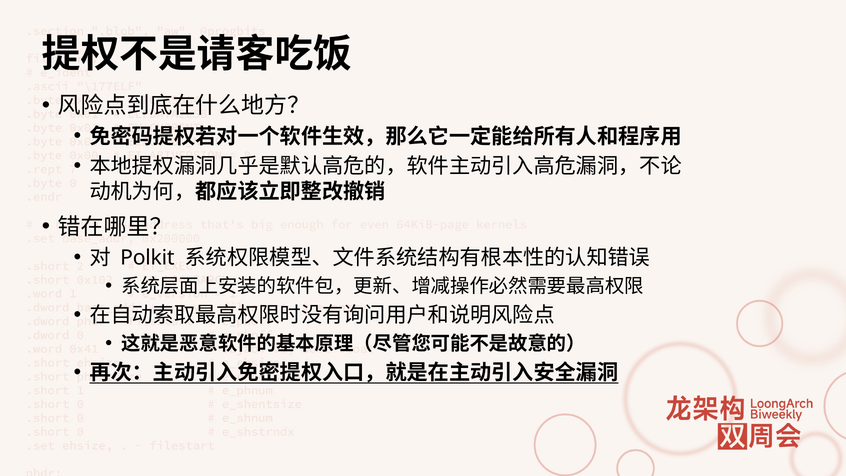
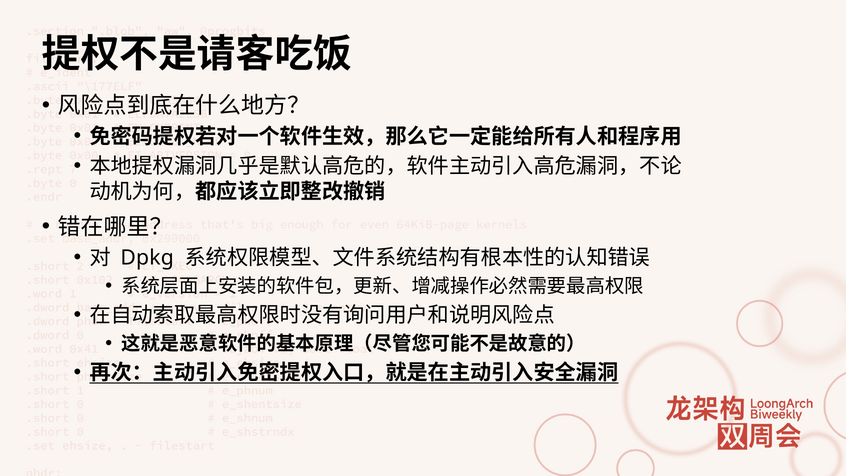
Polkit: Polkit -> Dpkg
